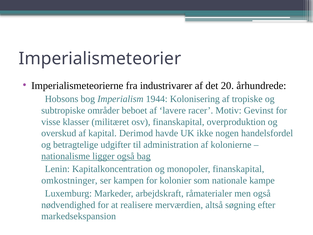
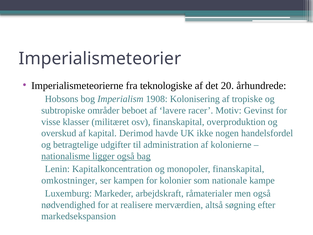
industrivarer: industrivarer -> teknologiske
1944: 1944 -> 1908
